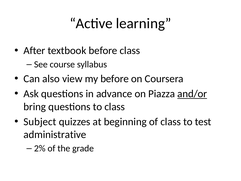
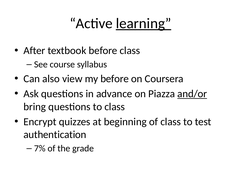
learning underline: none -> present
Subject: Subject -> Encrypt
administrative: administrative -> authentication
2%: 2% -> 7%
